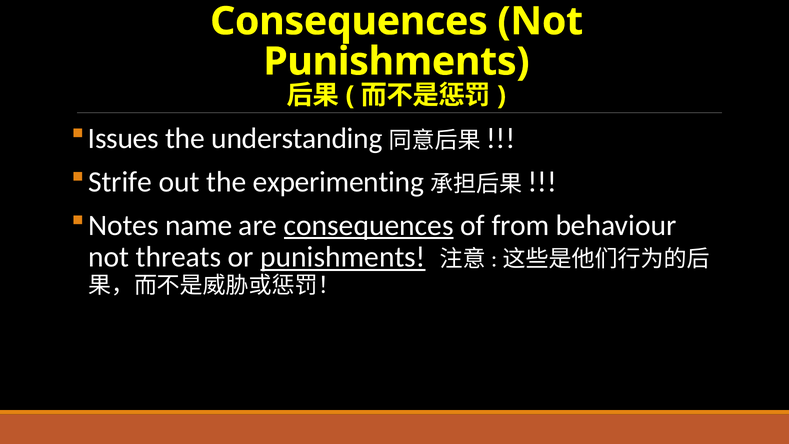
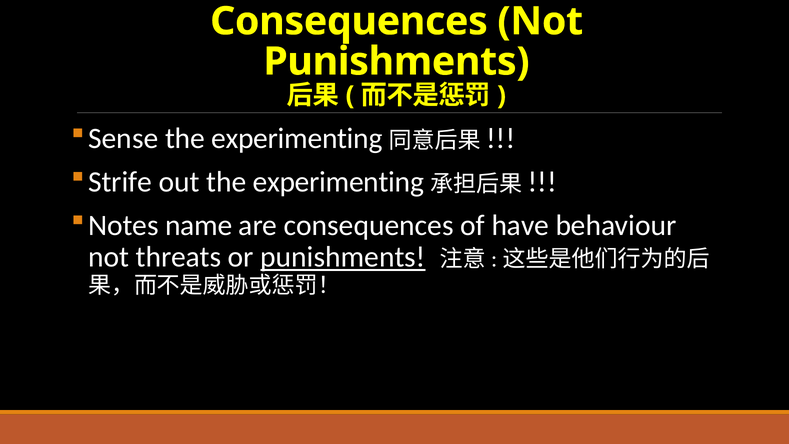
Issues: Issues -> Sense
understanding at (297, 138): understanding -> experimenting
consequences at (369, 225) underline: present -> none
from: from -> have
